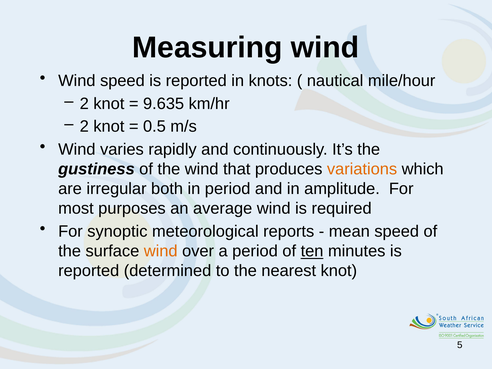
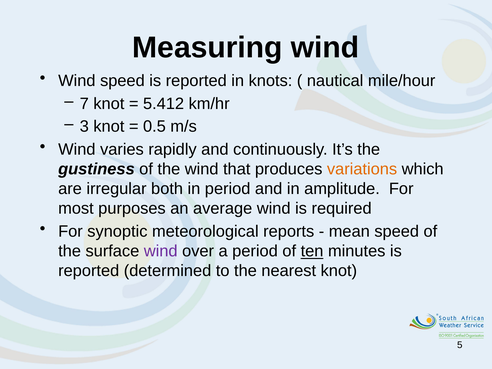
2 at (84, 104): 2 -> 7
9.635: 9.635 -> 5.412
2 at (84, 127): 2 -> 3
wind at (161, 251) colour: orange -> purple
